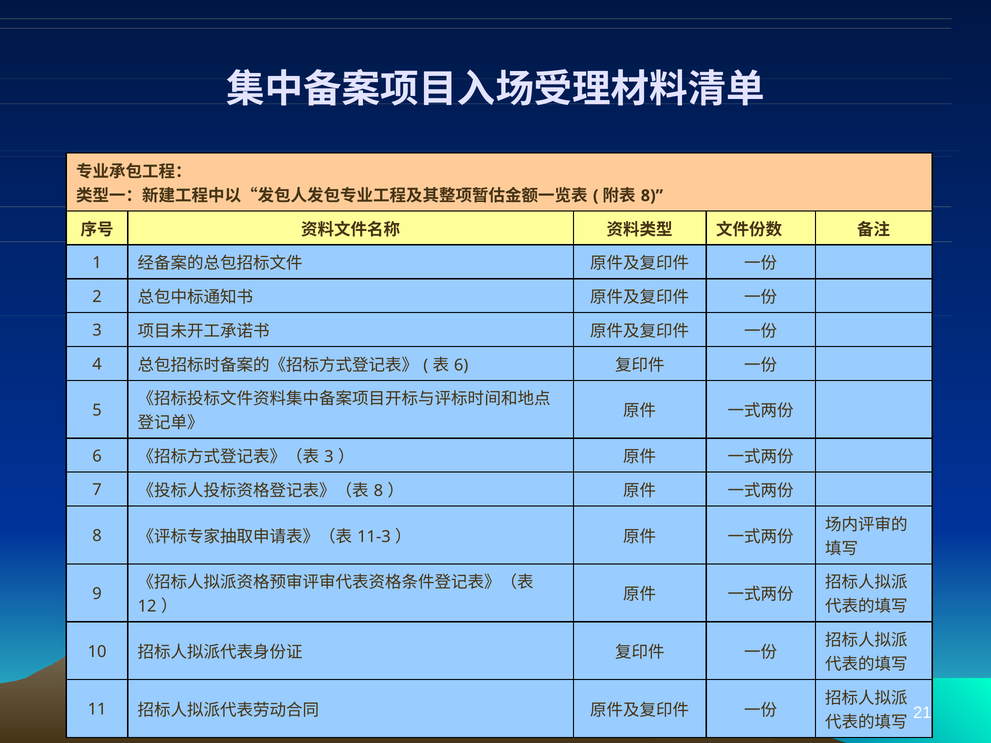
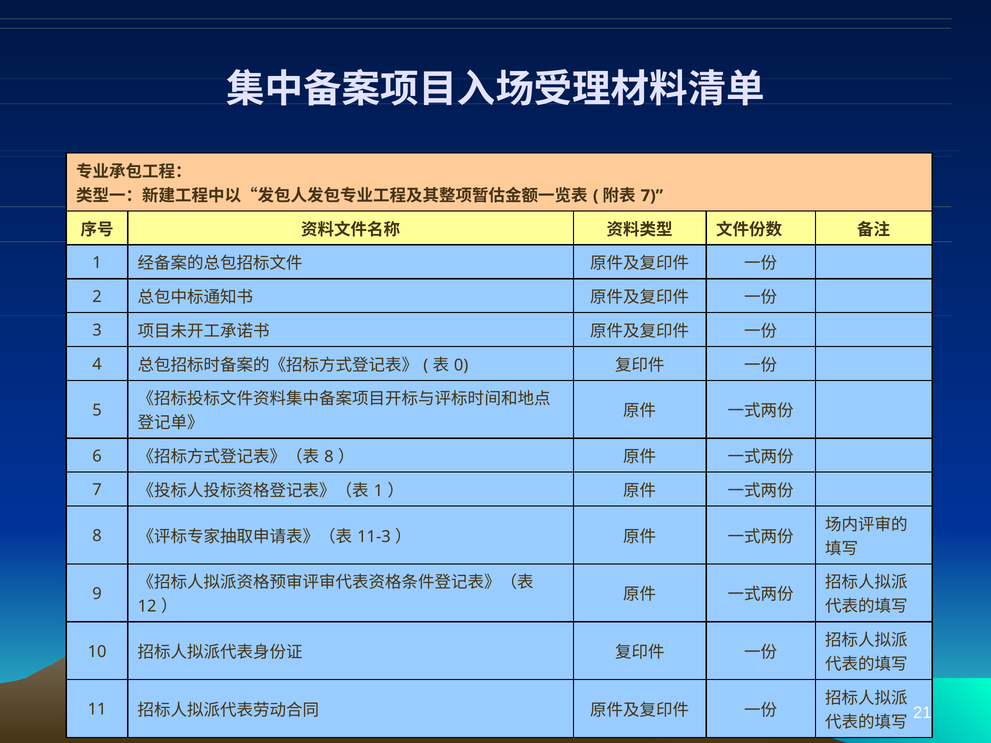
8 at (652, 196): 8 -> 7
6 at (461, 365): 6 -> 0
3 at (329, 457): 3 -> 8
8 at (378, 491): 8 -> 1
